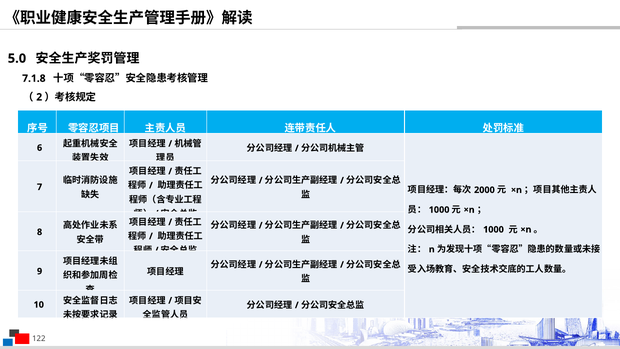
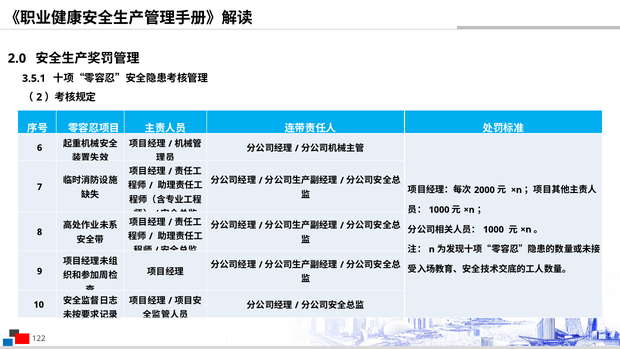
5.0: 5.0 -> 2.0
7.1.8: 7.1.8 -> 3.5.1
